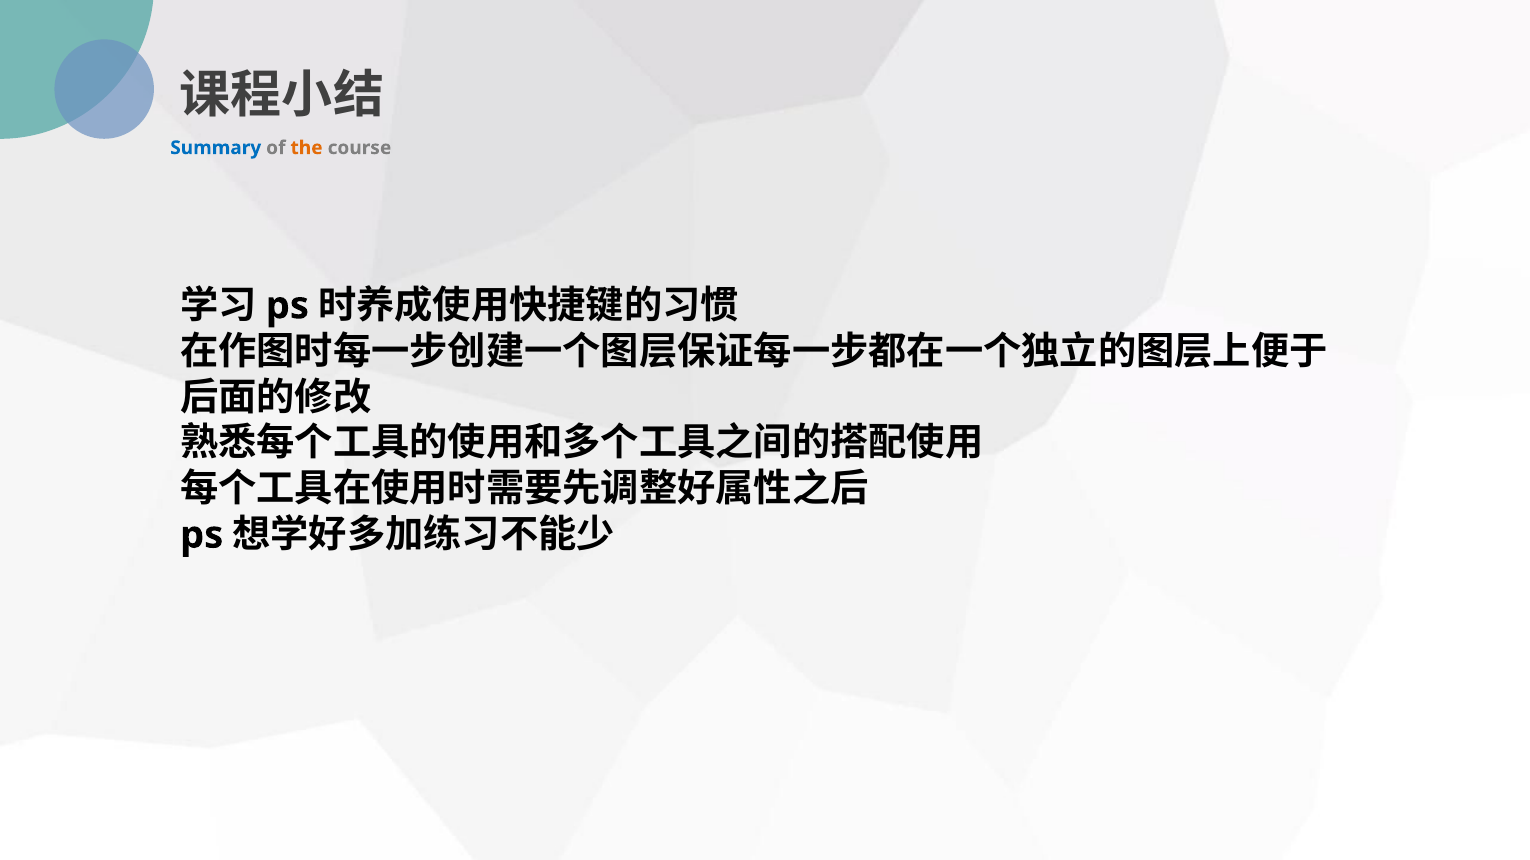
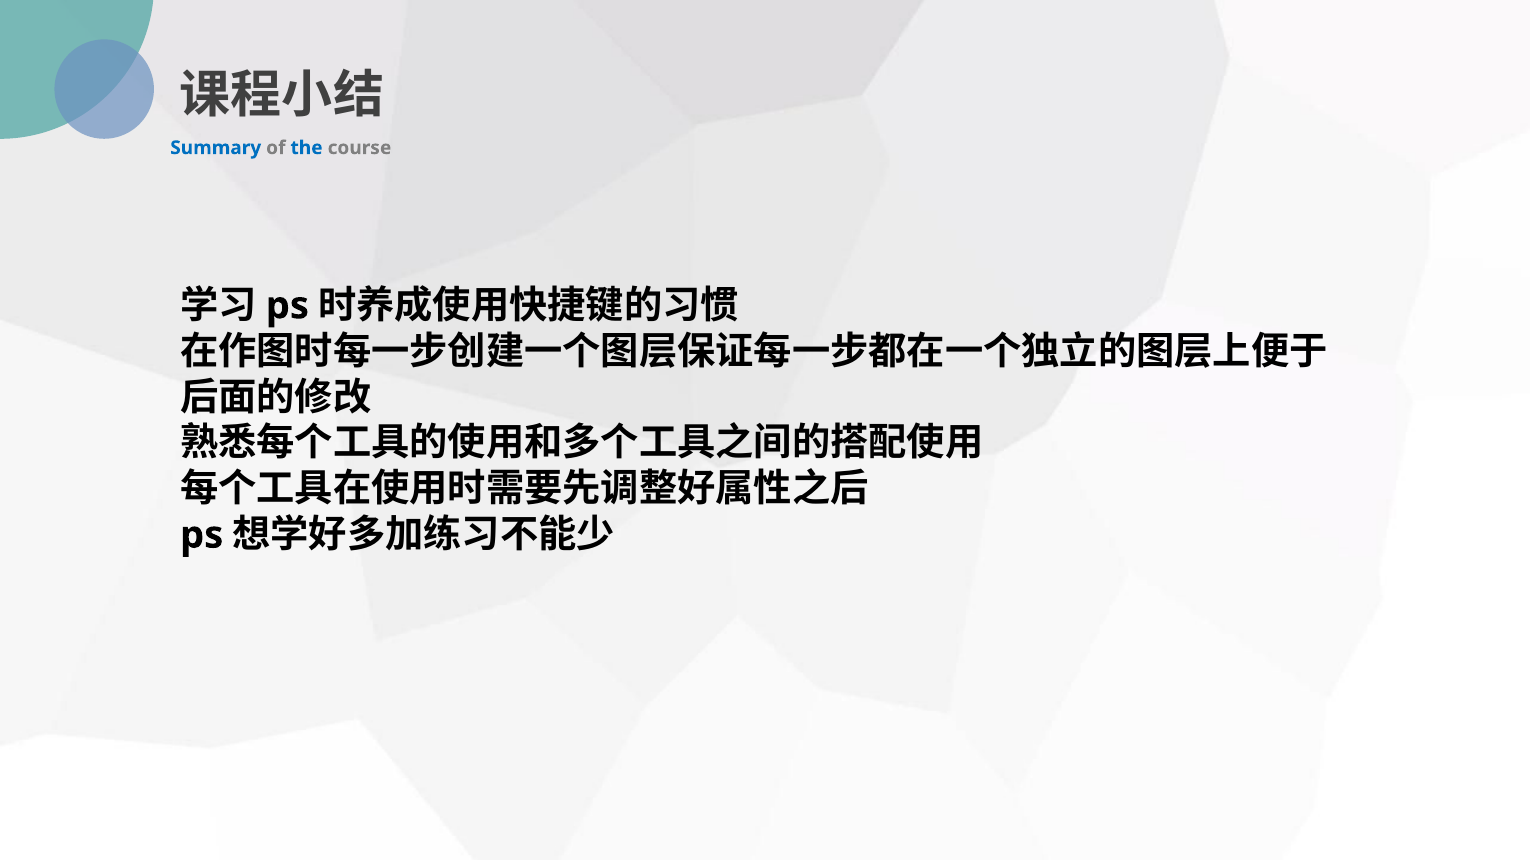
the colour: orange -> blue
